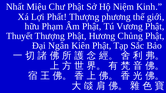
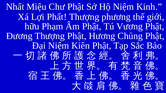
Thuyết: Thuyết -> Đương
Đại Ngân: Ngân -> Niệm
